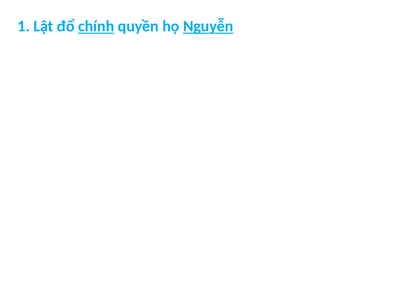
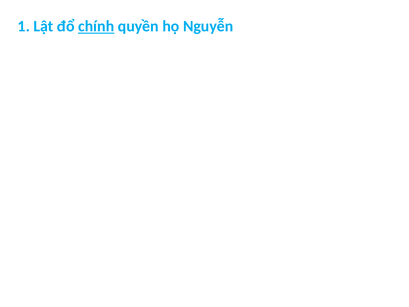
Nguyễn underline: present -> none
